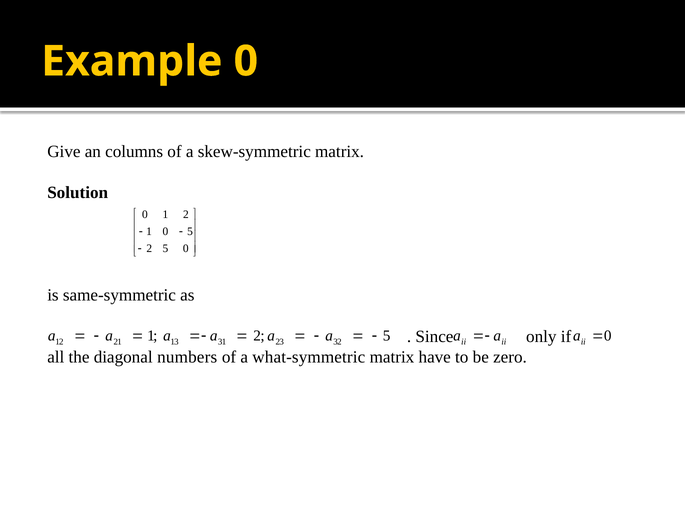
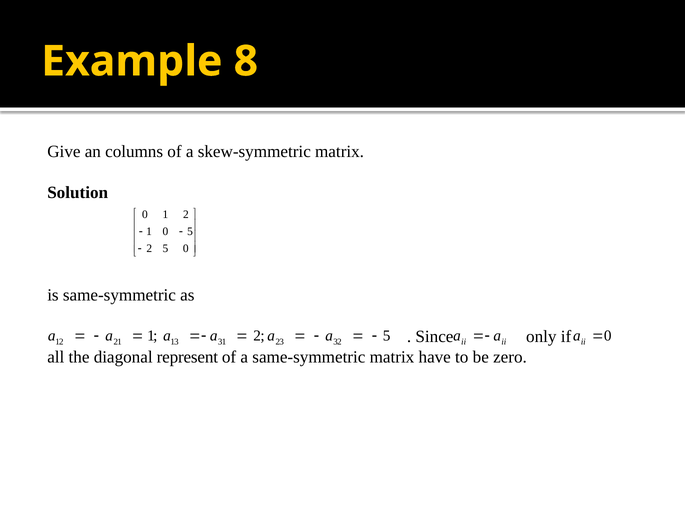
Example 0: 0 -> 8
numbers: numbers -> represent
a what-symmetric: what-symmetric -> same-symmetric
